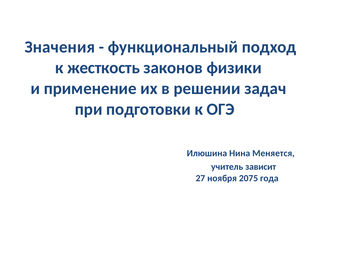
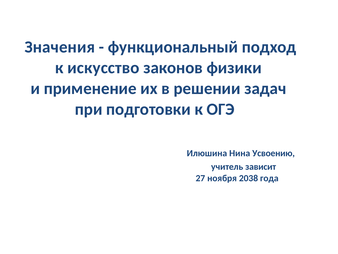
жесткость: жесткость -> искусство
Меняется: Меняется -> Усвоению
2075: 2075 -> 2038
